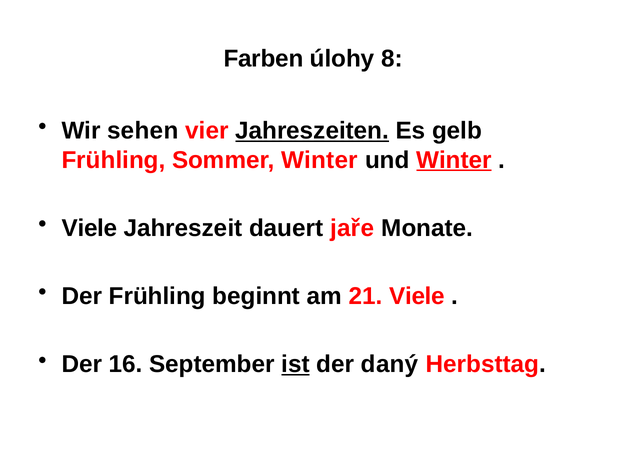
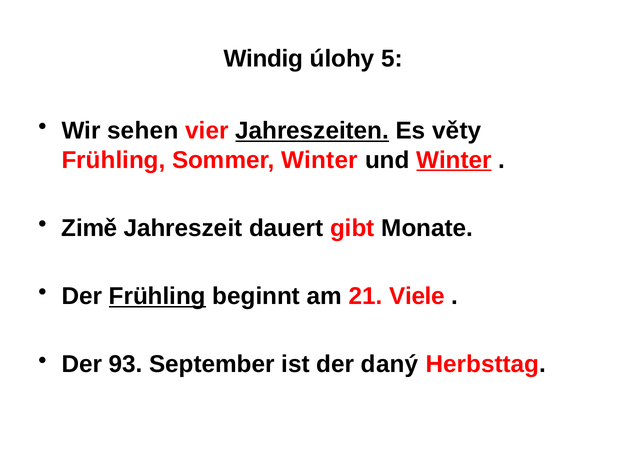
Farben: Farben -> Windig
8: 8 -> 5
gelb: gelb -> věty
Viele at (89, 228): Viele -> Zimě
jaře: jaře -> gibt
Frühling at (157, 296) underline: none -> present
16: 16 -> 93
ist underline: present -> none
